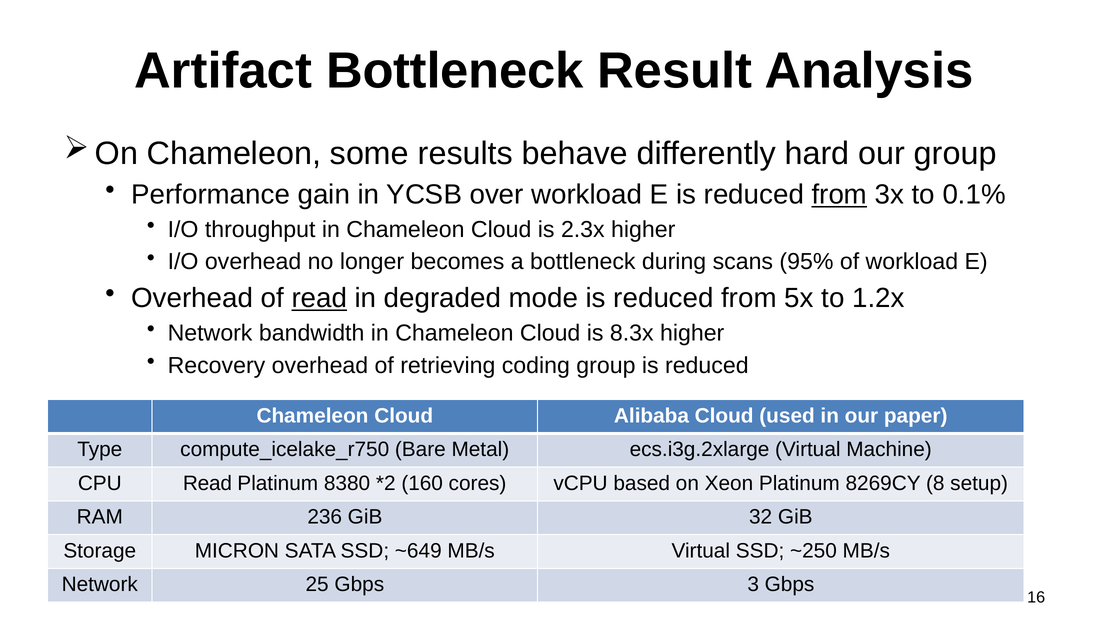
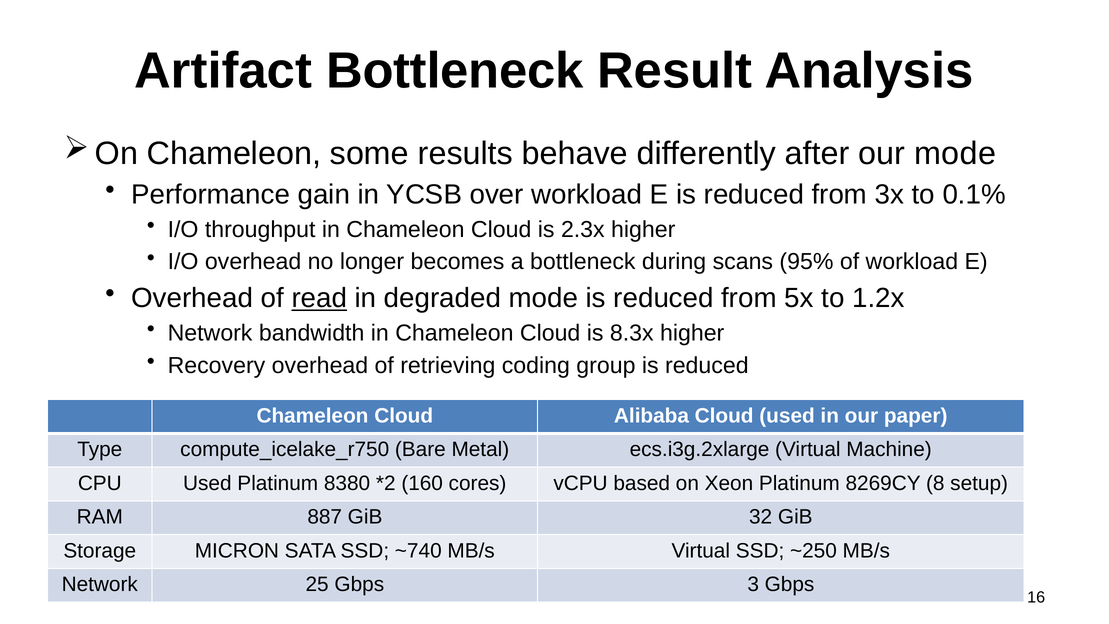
hard: hard -> after
our group: group -> mode
from at (839, 195) underline: present -> none
CPU Read: Read -> Used
236: 236 -> 887
~649: ~649 -> ~740
